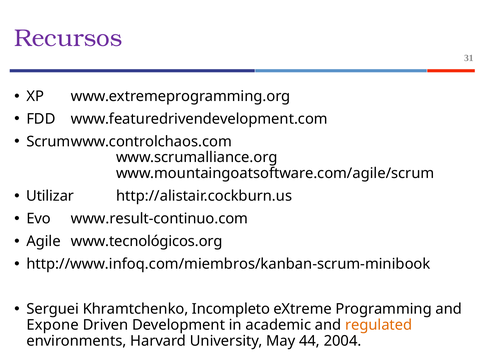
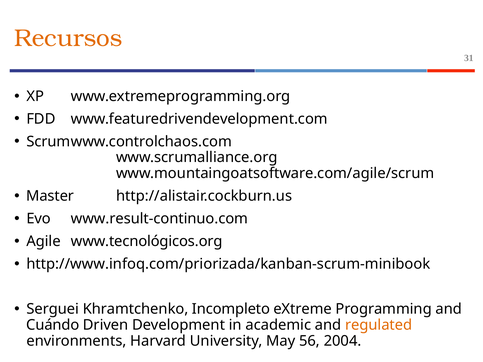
Recursos colour: purple -> orange
Utilizar: Utilizar -> Master
http://www.infoq.com/miembros/kanban-scrum-minibook: http://www.infoq.com/miembros/kanban-scrum-minibook -> http://www.infoq.com/priorizada/kanban-scrum-minibook
Expone: Expone -> Cuándo
44: 44 -> 56
